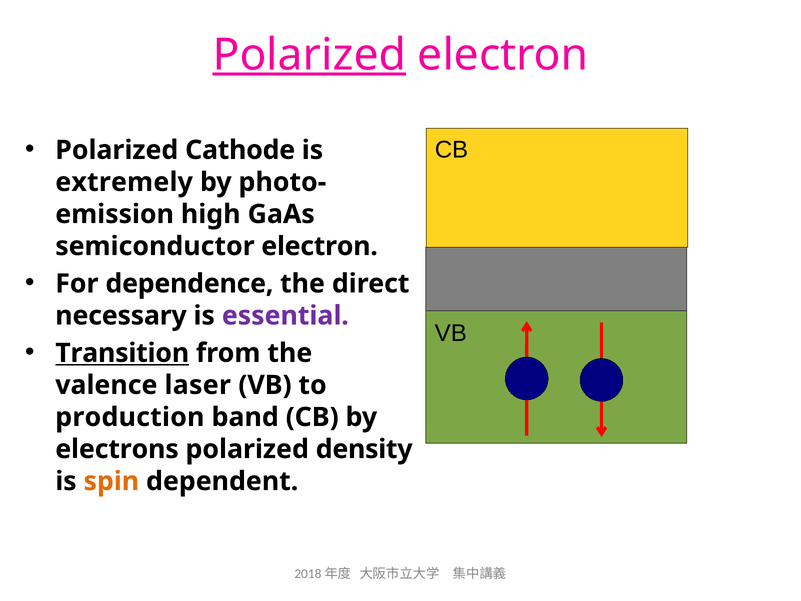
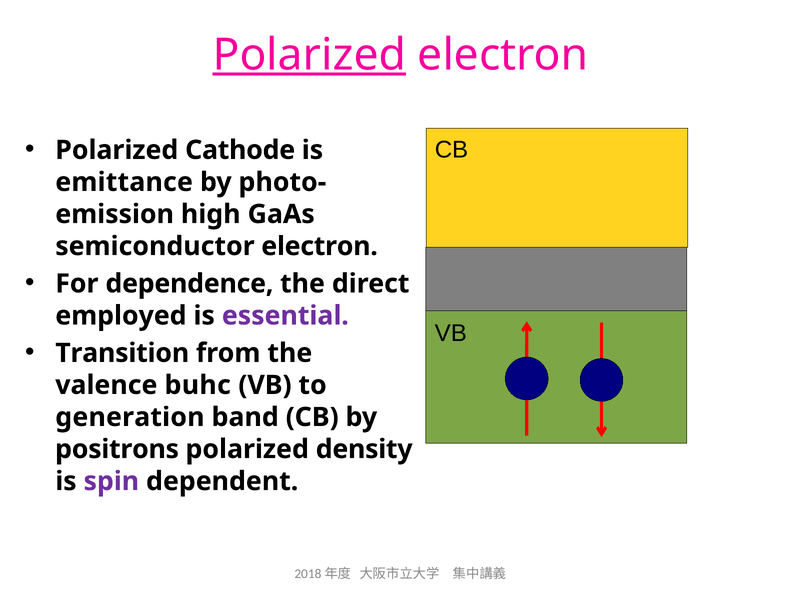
extremely: extremely -> emittance
necessary: necessary -> employed
Transition underline: present -> none
laser: laser -> buhc
production: production -> generation
electrons: electrons -> positrons
spin colour: orange -> purple
